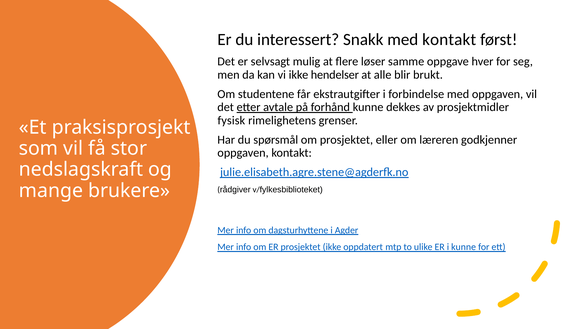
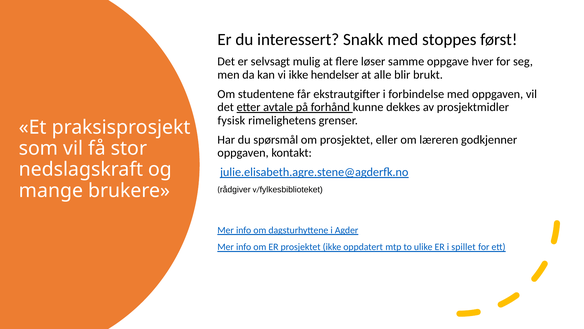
med kontakt: kontakt -> stoppes
i kunne: kunne -> spillet
